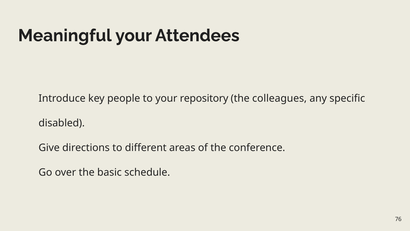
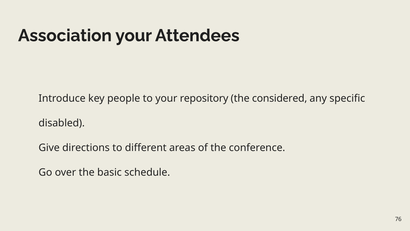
Meaningful: Meaningful -> Association
colleagues: colleagues -> considered
